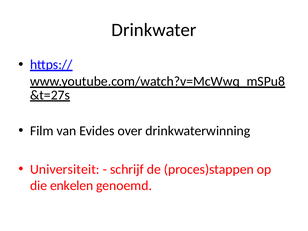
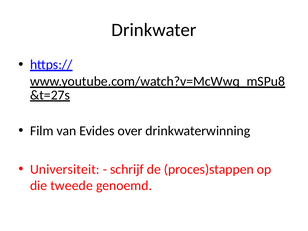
enkelen: enkelen -> tweede
